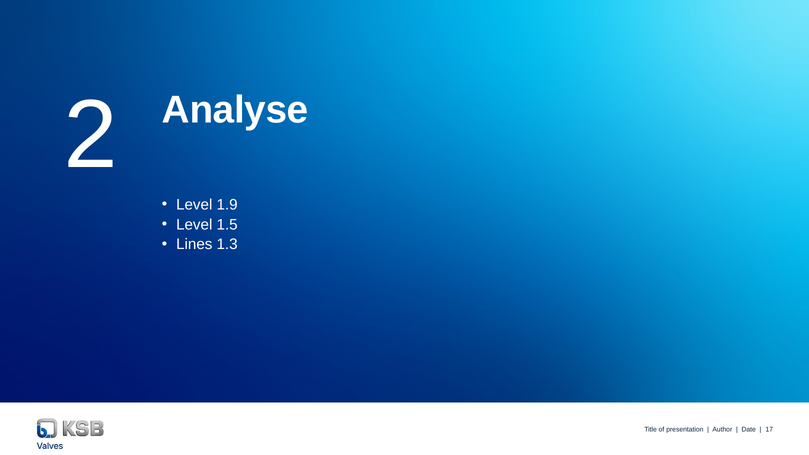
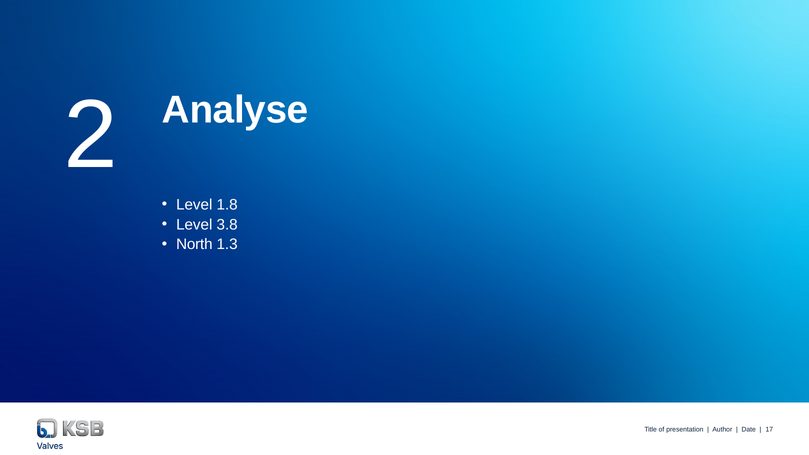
1.9: 1.9 -> 1.8
1.5: 1.5 -> 3.8
Lines: Lines -> North
